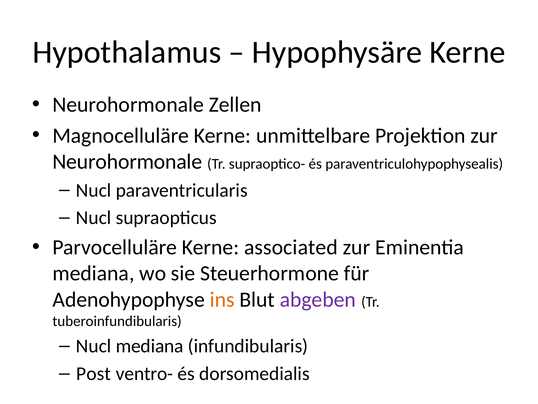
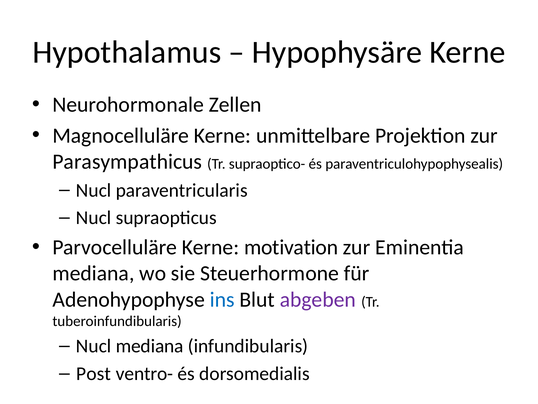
Neurohormonale at (127, 161): Neurohormonale -> Parasympathicus
associated: associated -> motivation
ins colour: orange -> blue
